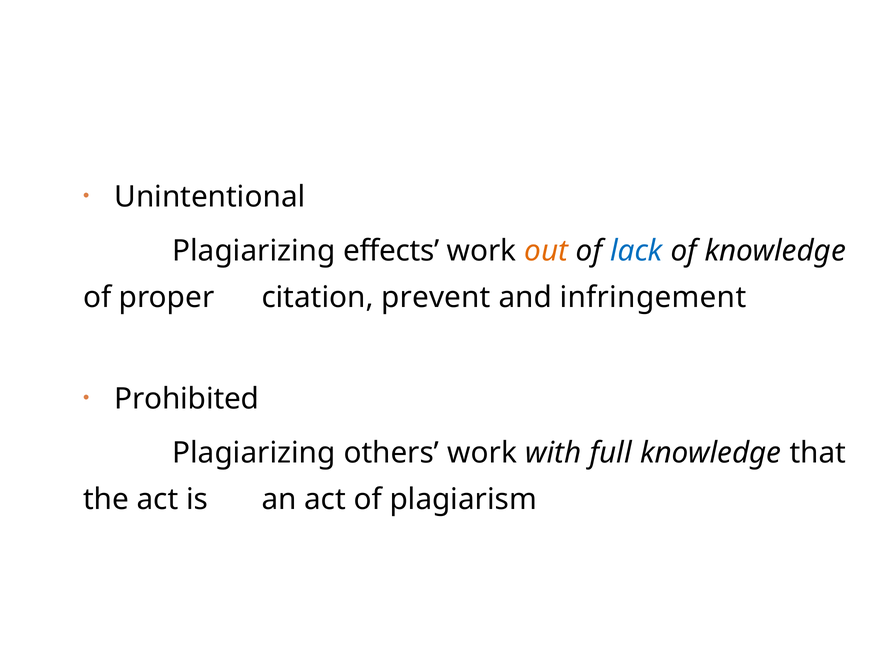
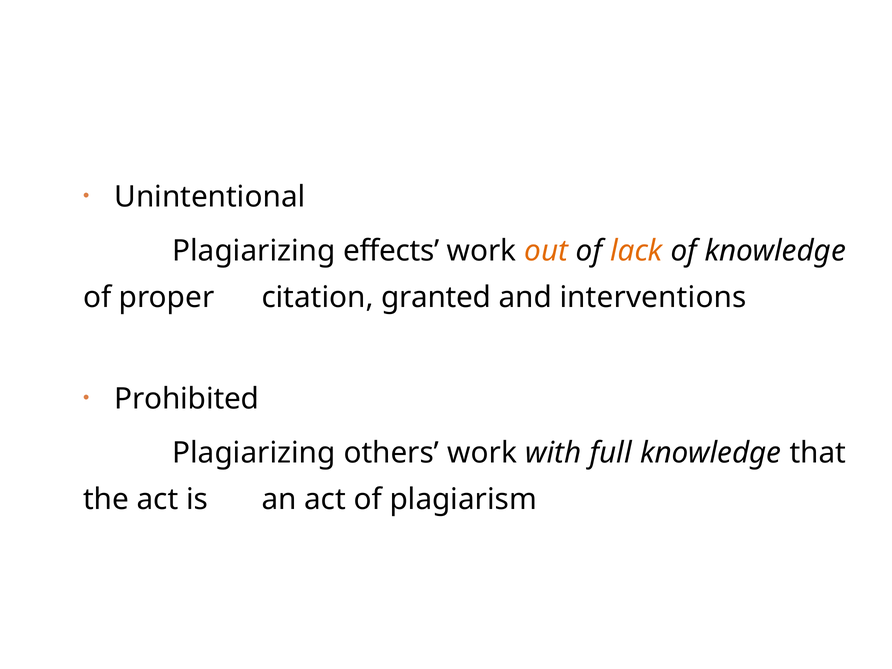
lack colour: blue -> orange
prevent: prevent -> granted
infringement: infringement -> interventions
